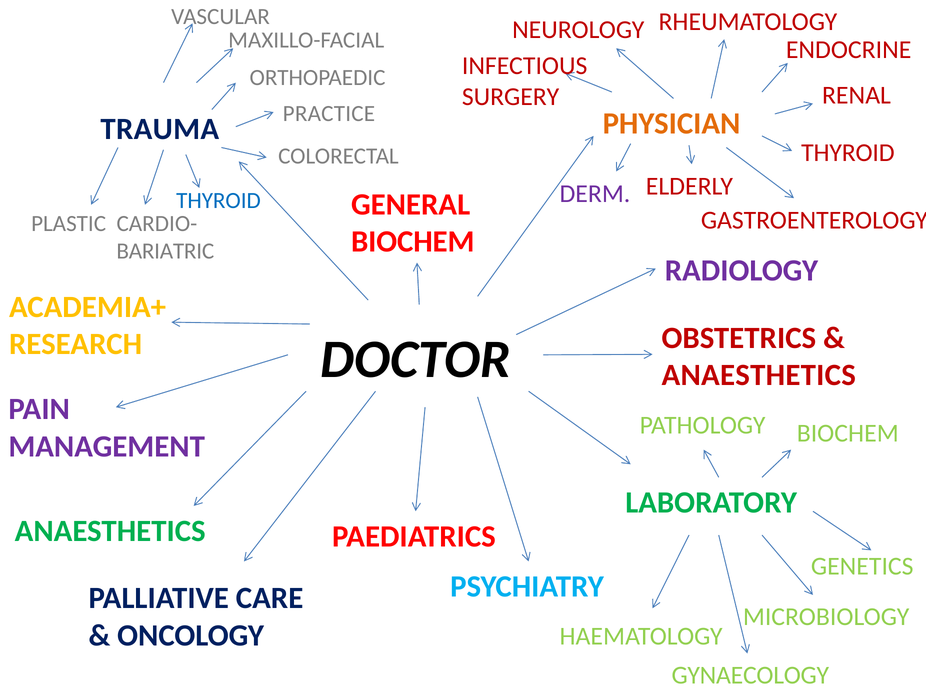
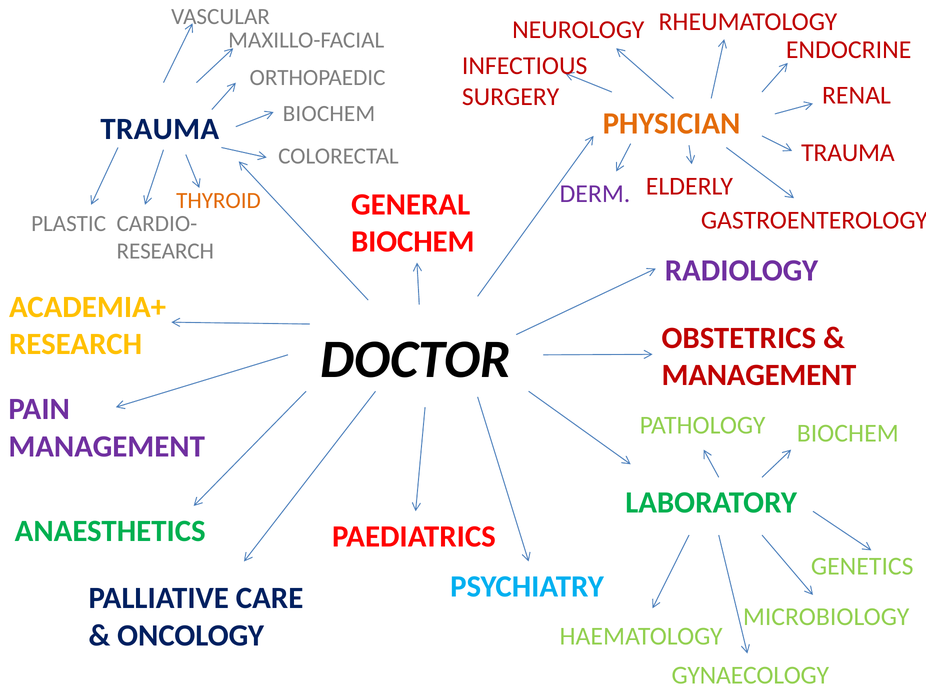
PRACTICE at (329, 114): PRACTICE -> BIOCHEM
THYROID at (848, 153): THYROID -> TRAUMA
THYROID at (218, 200) colour: blue -> orange
BARIATRIC at (165, 251): BARIATRIC -> RESEARCH
ANAESTHETICS at (759, 375): ANAESTHETICS -> MANAGEMENT
